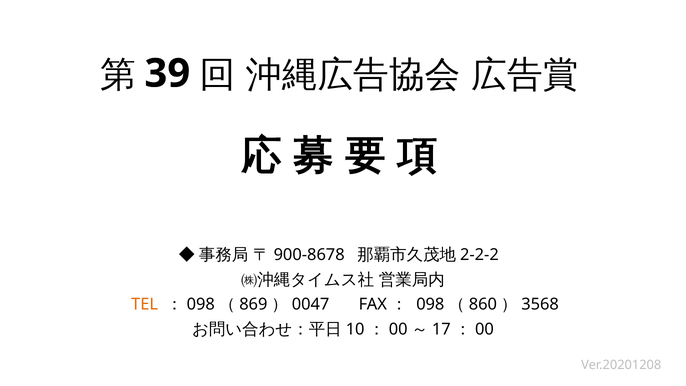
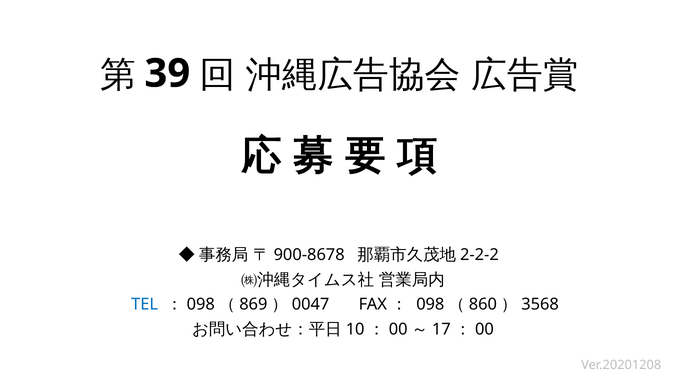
TEL colour: orange -> blue
